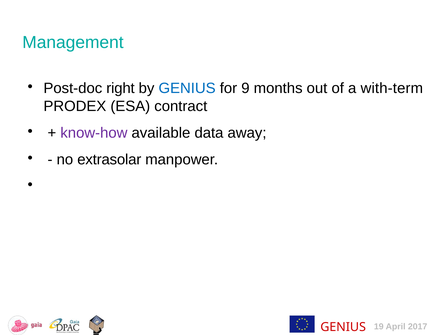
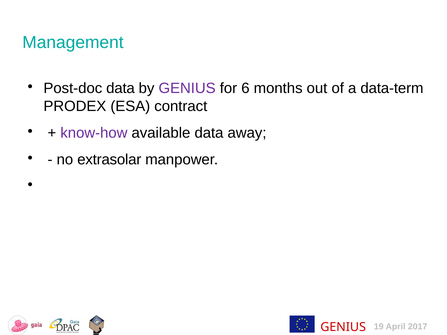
Post-doc right: right -> data
GENIUS at (187, 88) colour: blue -> purple
9: 9 -> 6
with-term: with-term -> data-term
